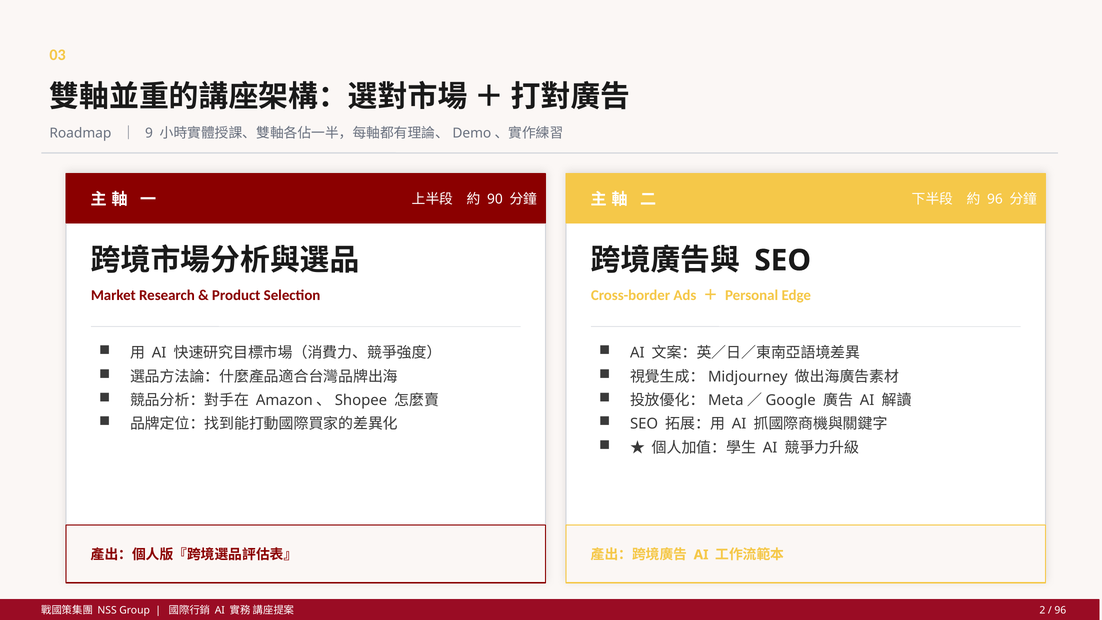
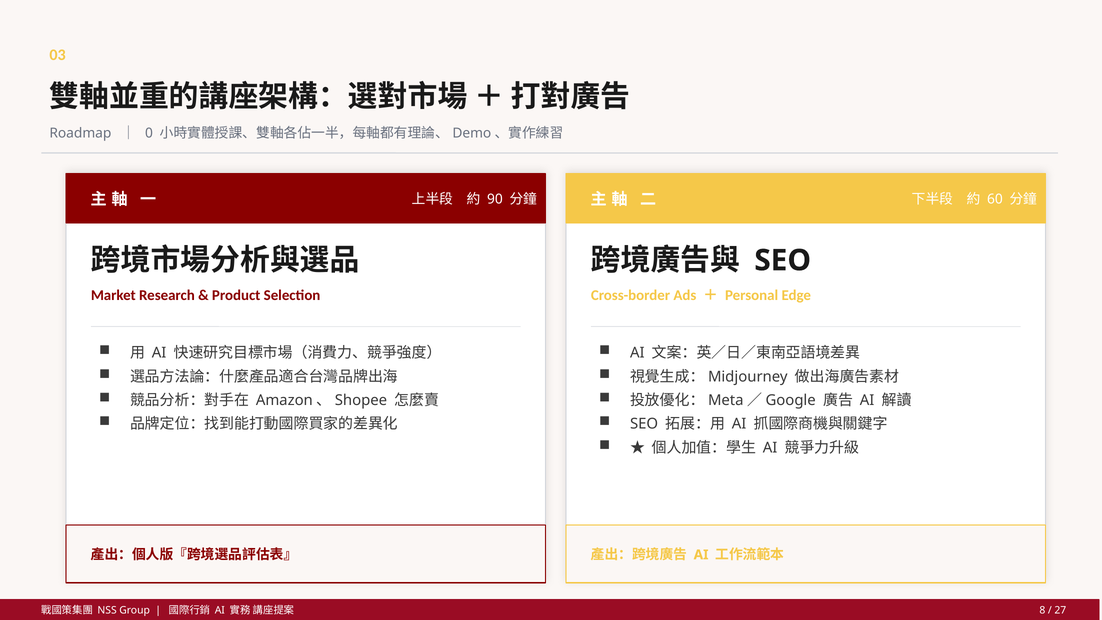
9: 9 -> 0
96 at (995, 199): 96 -> 60
2: 2 -> 8
96 at (1060, 610): 96 -> 27
